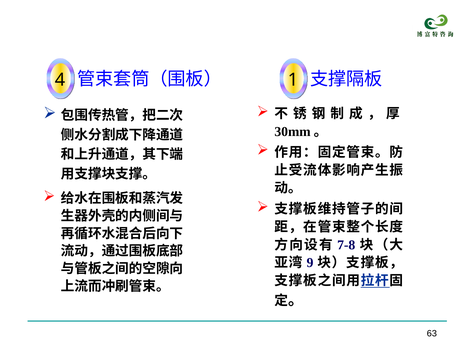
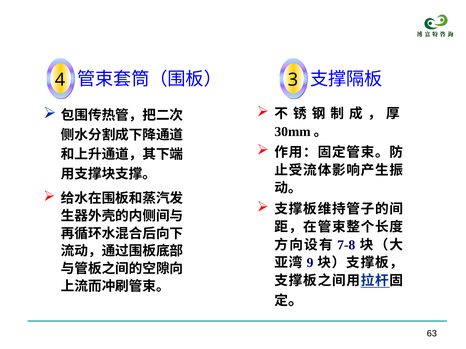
1: 1 -> 3
